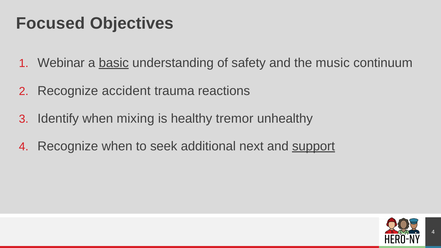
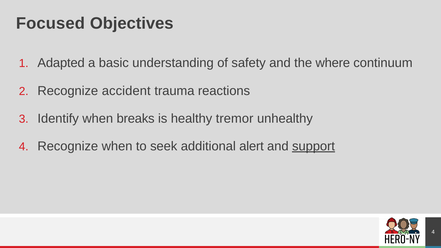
Webinar: Webinar -> Adapted
basic underline: present -> none
music: music -> where
mixing: mixing -> breaks
next: next -> alert
